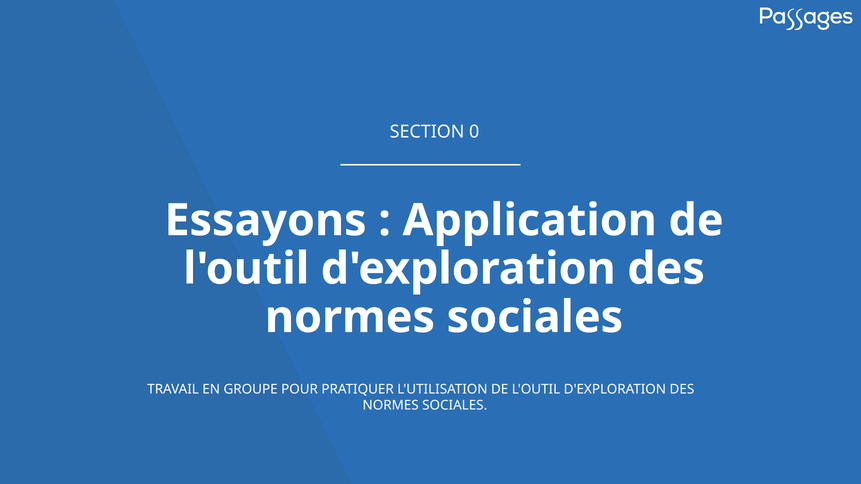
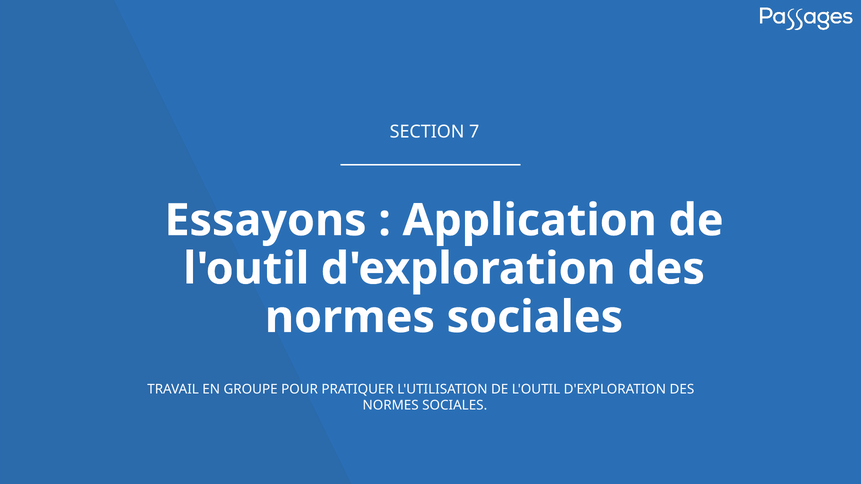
0: 0 -> 7
